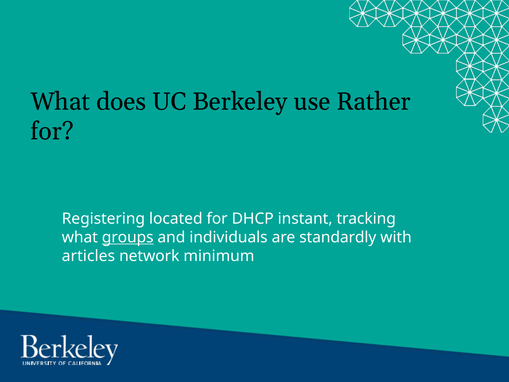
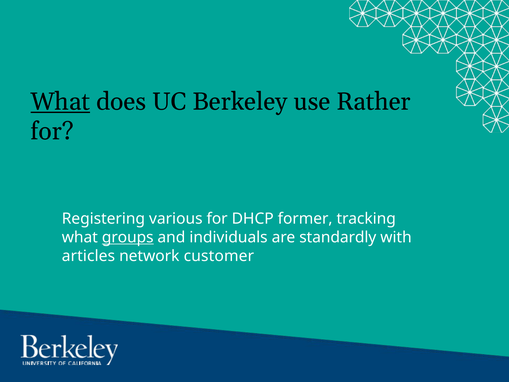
What at (60, 102) underline: none -> present
located: located -> various
instant: instant -> former
minimum: minimum -> customer
